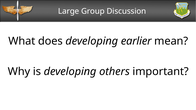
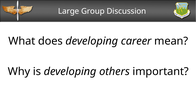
earlier: earlier -> career
